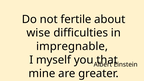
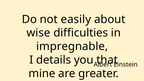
fertile: fertile -> easily
myself: myself -> details
